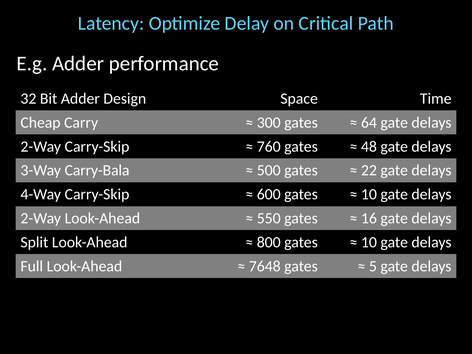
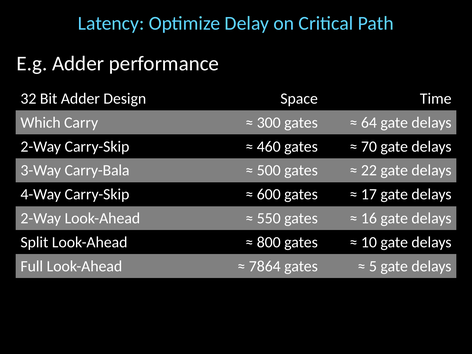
Cheap: Cheap -> Which
760: 760 -> 460
48: 48 -> 70
10 at (369, 194): 10 -> 17
7648: 7648 -> 7864
